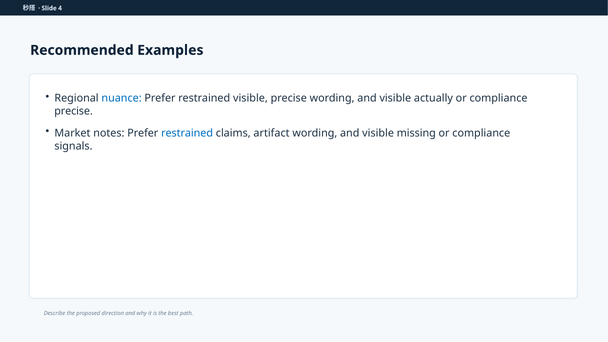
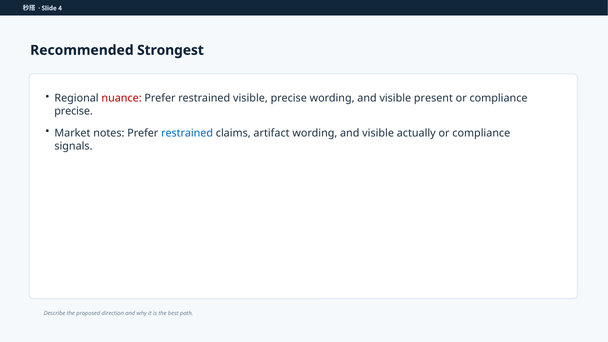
Examples: Examples -> Strongest
nuance colour: blue -> red
actually: actually -> present
missing: missing -> actually
